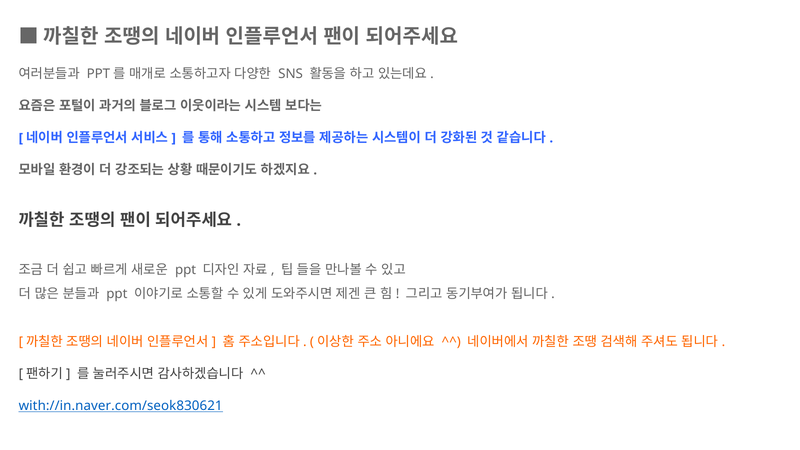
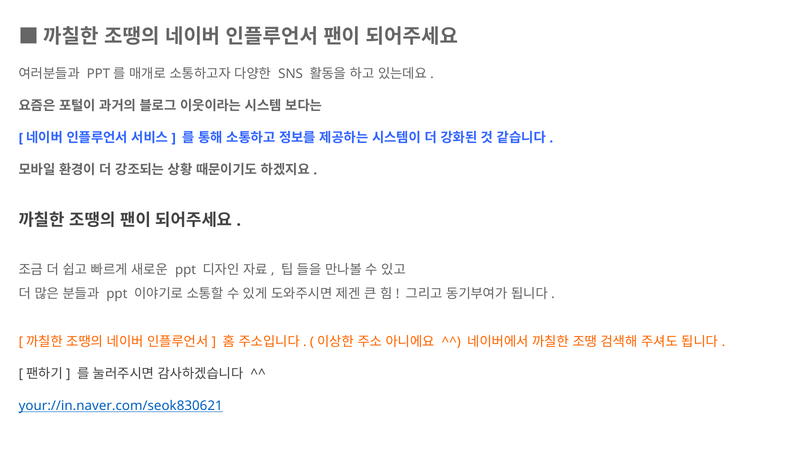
with://in.naver.com/seok830621: with://in.naver.com/seok830621 -> your://in.naver.com/seok830621
